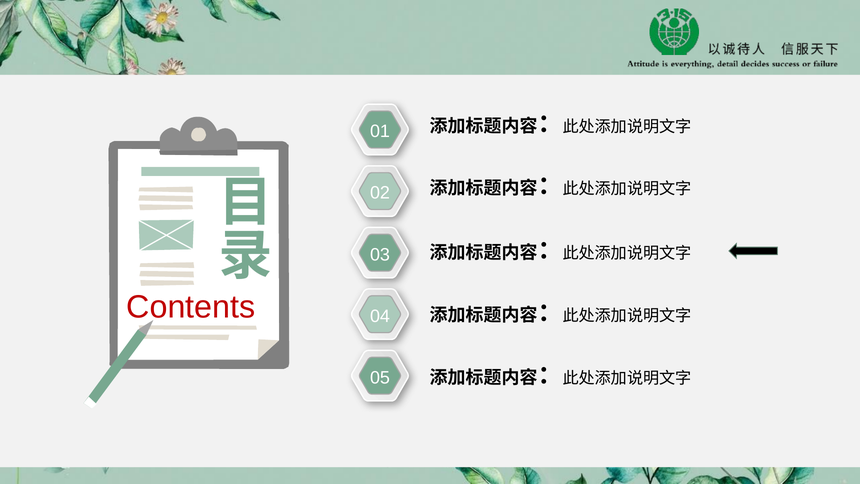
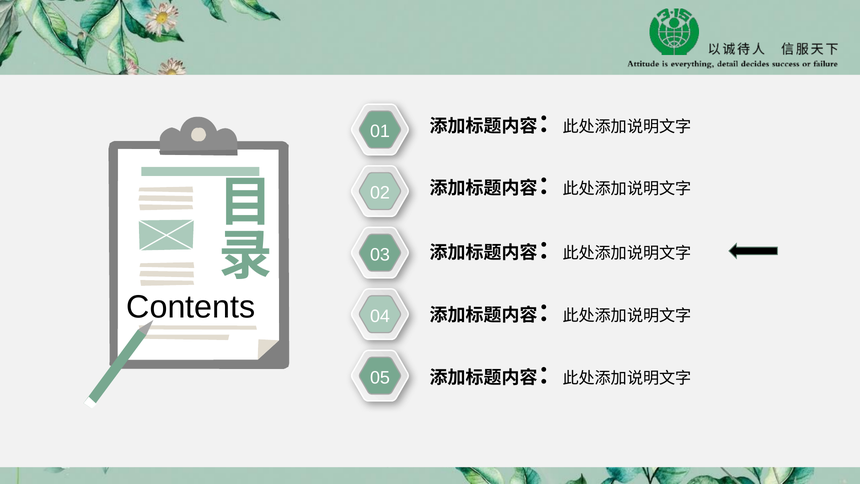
Contents colour: red -> black
